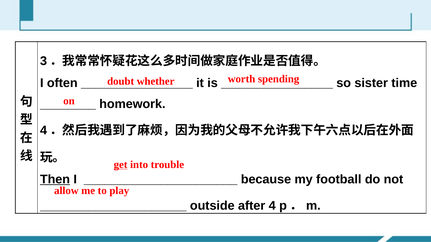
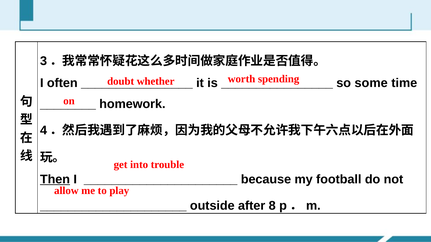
sister: sister -> some
get underline: present -> none
after 4: 4 -> 8
